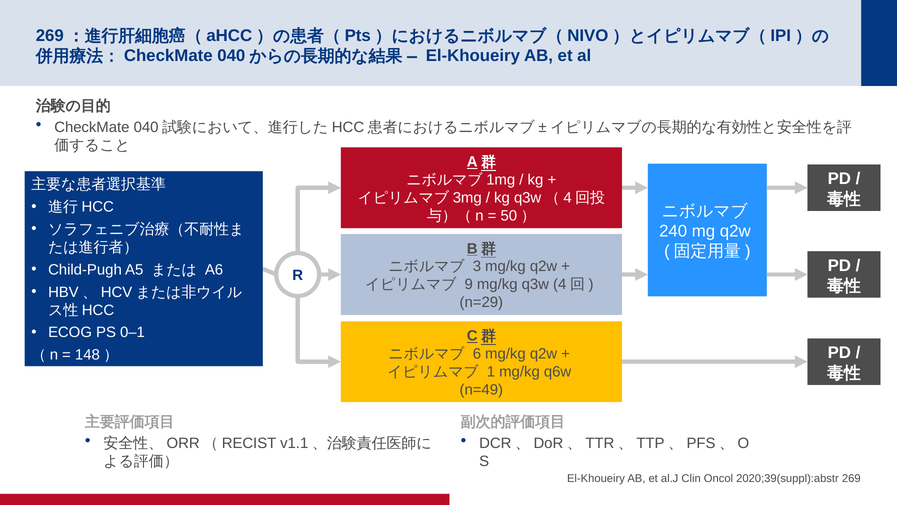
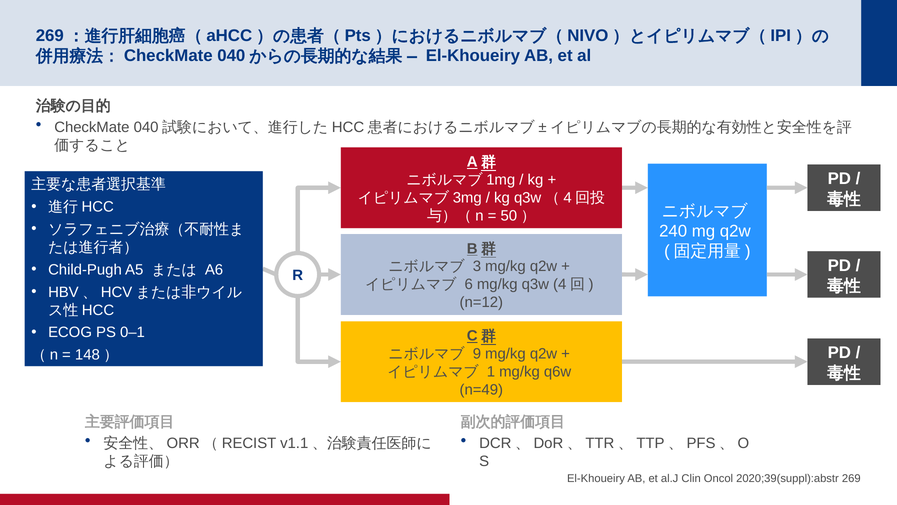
9: 9 -> 6
n=29: n=29 -> n=12
6: 6 -> 9
